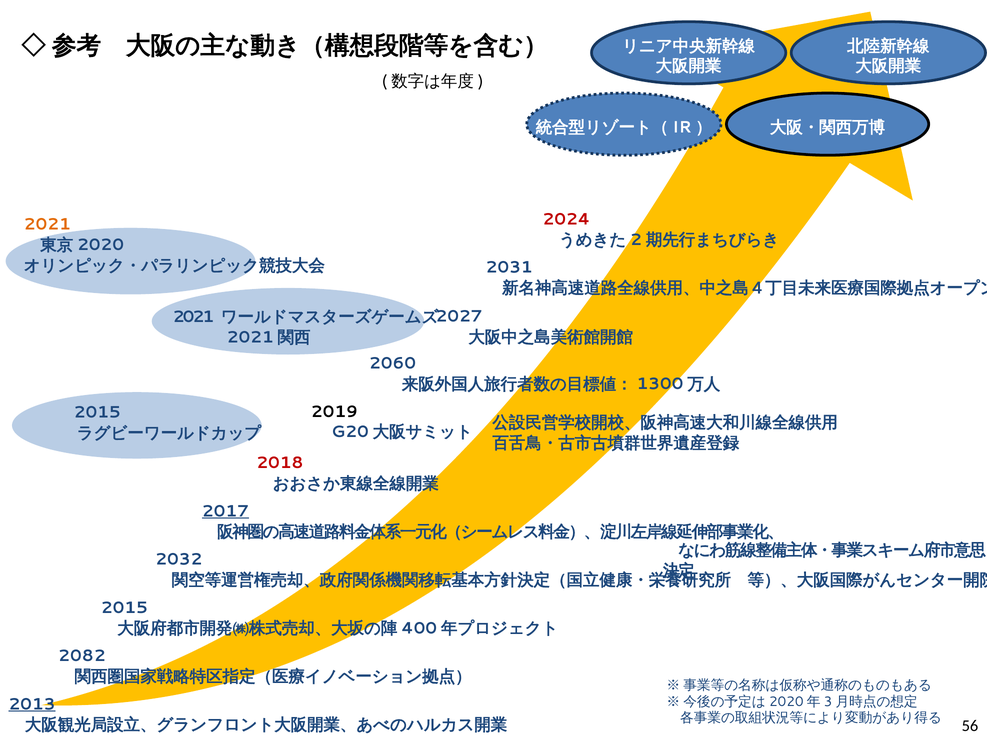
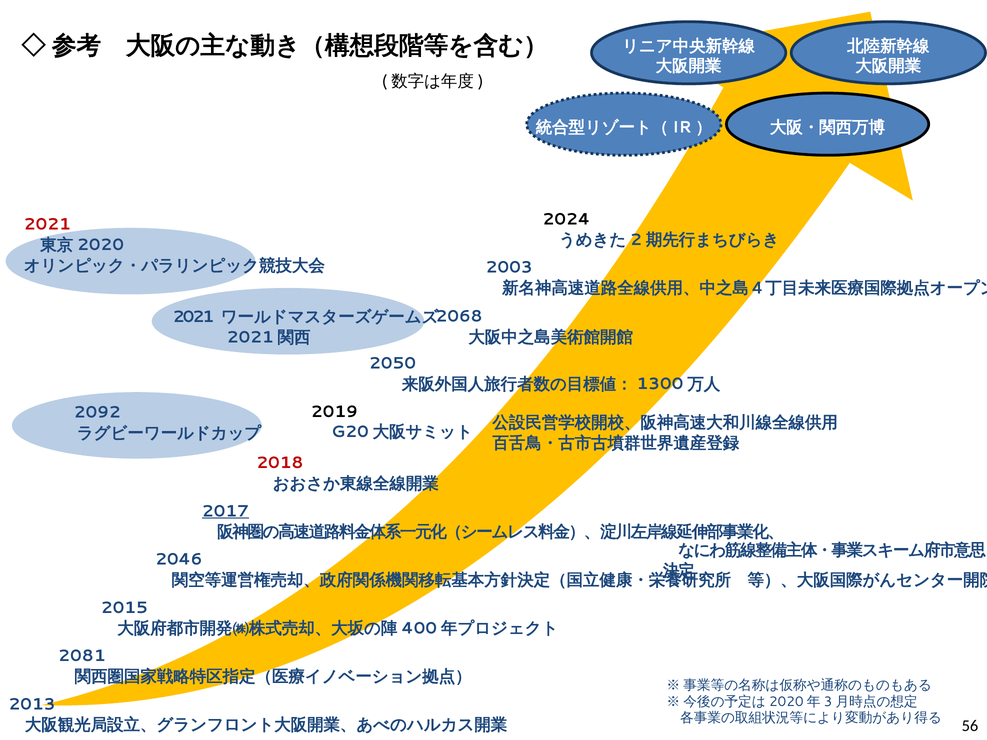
2024 colour: red -> black
2021 at (47, 224) colour: orange -> red
2031: 2031 -> 2003
2027: 2027 -> 2068
2060: 2060 -> 2050
2015 at (97, 413): 2015 -> 2092
2032: 2032 -> 2046
2082: 2082 -> 2081
2013 underline: present -> none
